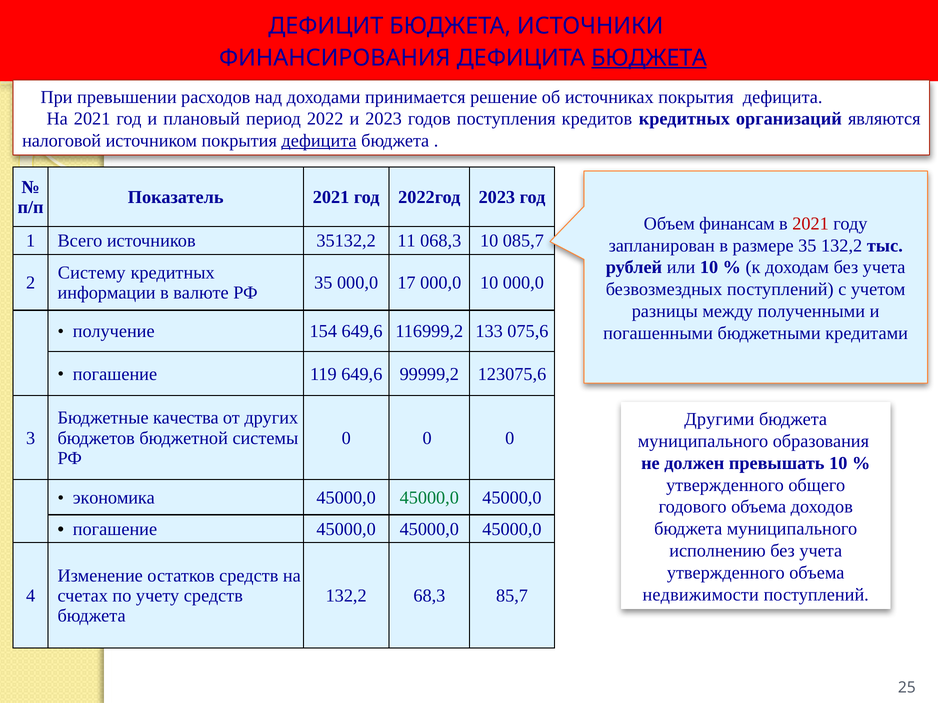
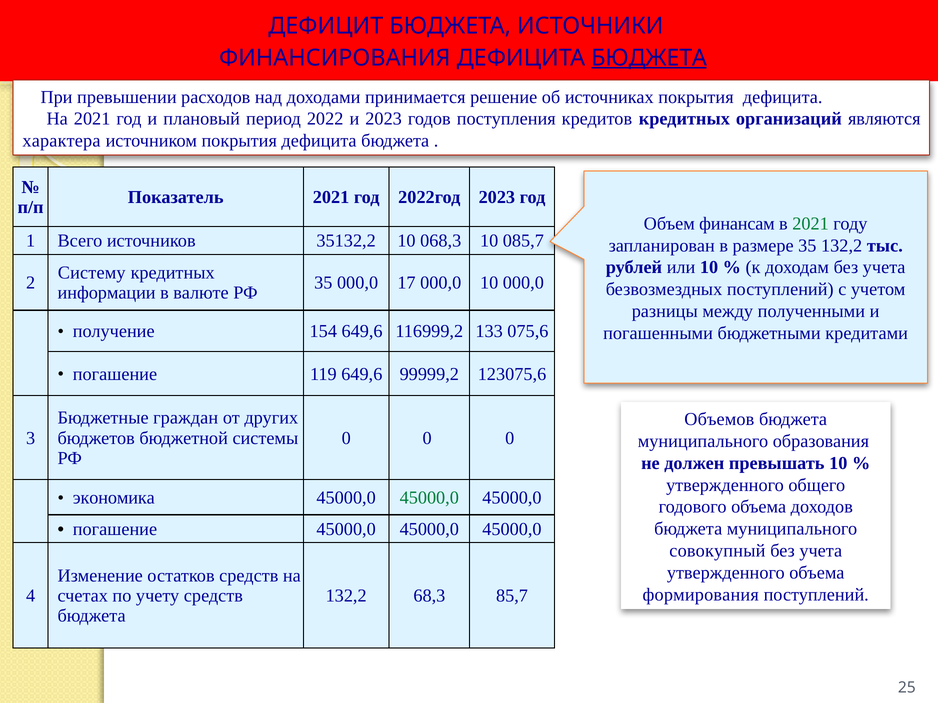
налоговой: налоговой -> характера
дефицита at (319, 141) underline: present -> none
2021 at (811, 224) colour: red -> green
35132,2 11: 11 -> 10
качества: качества -> граждан
Другими: Другими -> Объемов
исполнению: исполнению -> совокупный
недвижимости: недвижимости -> формирования
